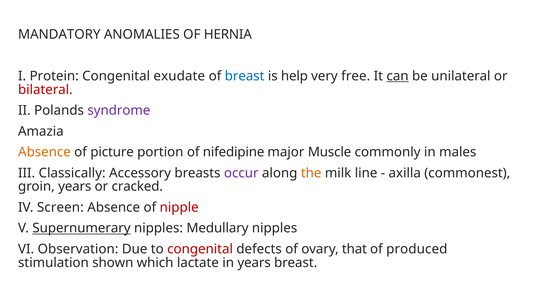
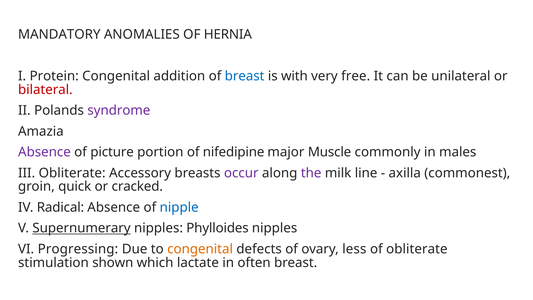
exudate: exudate -> addition
help: help -> with
can underline: present -> none
Absence at (44, 152) colour: orange -> purple
III Classically: Classically -> Obliterate
the colour: orange -> purple
groin years: years -> quick
Screen: Screen -> Radical
nipple colour: red -> blue
Medullary: Medullary -> Phylloides
Observation: Observation -> Progressing
congenital at (200, 249) colour: red -> orange
that: that -> less
of produced: produced -> obliterate
in years: years -> often
